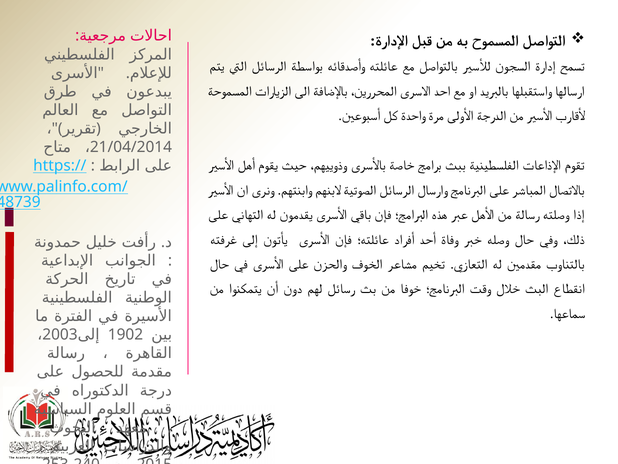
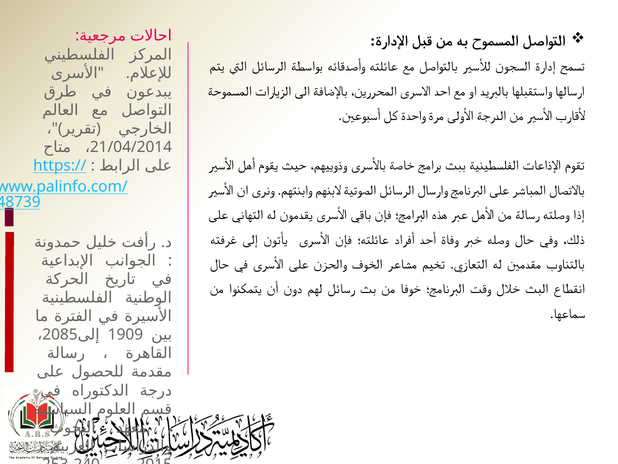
2003: 2003 -> 2085
1902: 1902 -> 1909
